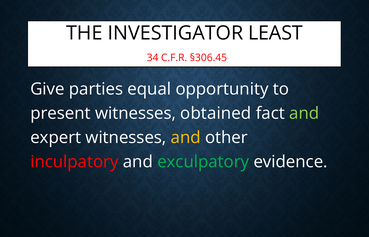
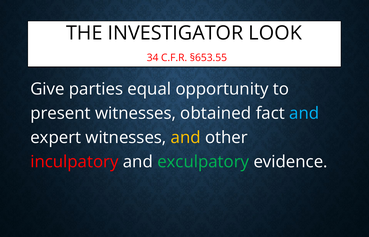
LEAST: LEAST -> LOOK
§306.45: §306.45 -> §653.55
and at (304, 113) colour: light green -> light blue
